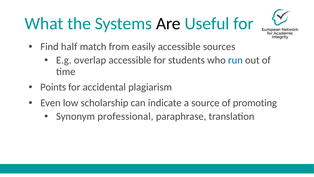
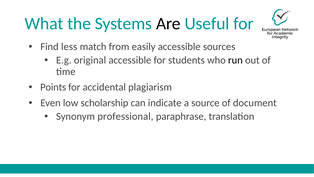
half: half -> less
overlap: overlap -> original
run colour: blue -> black
promoting: promoting -> document
